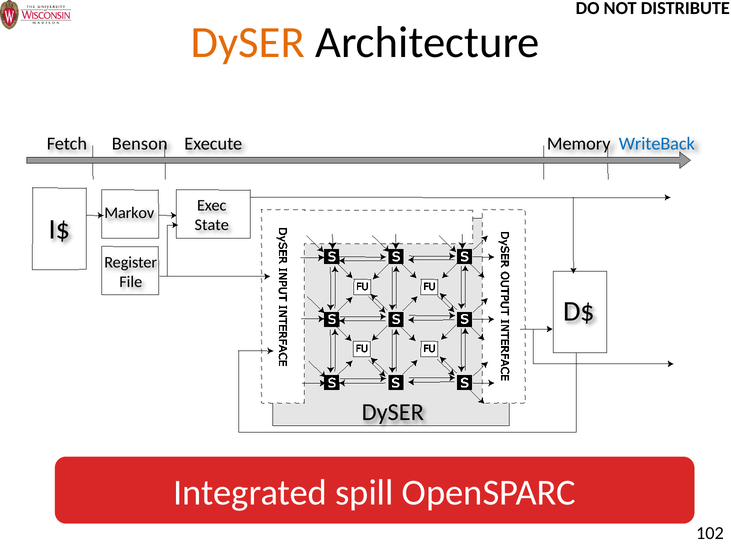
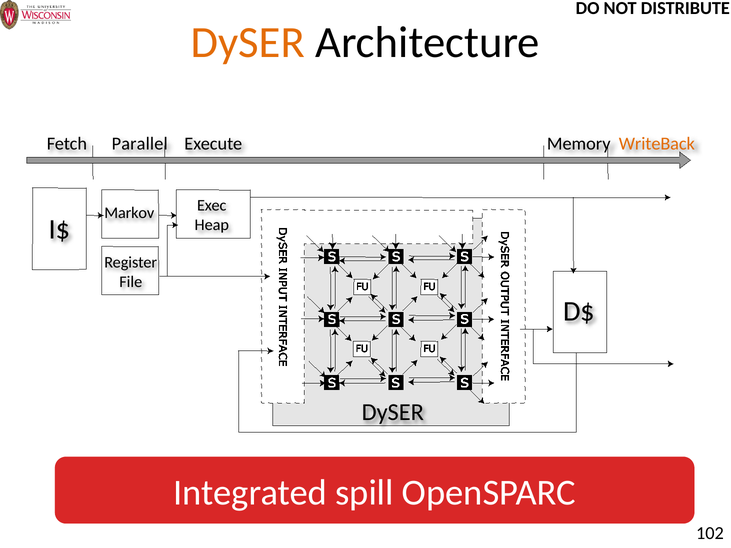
Benson: Benson -> Parallel
WriteBack colour: blue -> orange
State: State -> Heap
